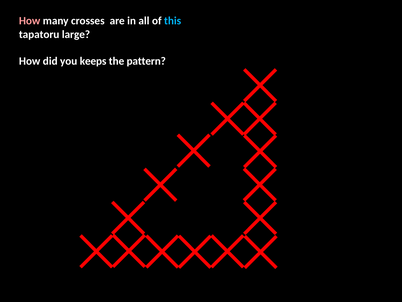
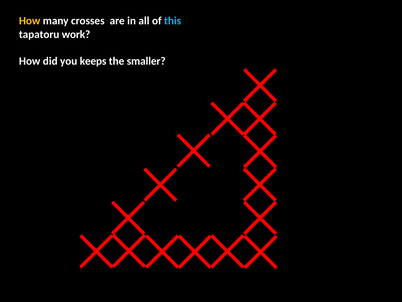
How at (30, 21) colour: pink -> yellow
large: large -> work
pattern: pattern -> smaller
